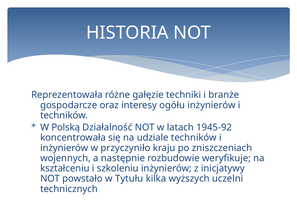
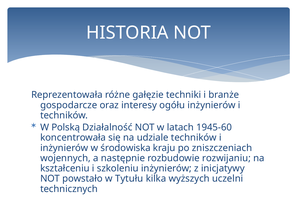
1945-92: 1945-92 -> 1945-60
przyczyniło: przyczyniło -> środowiska
weryfikuje: weryfikuje -> rozwijaniu
